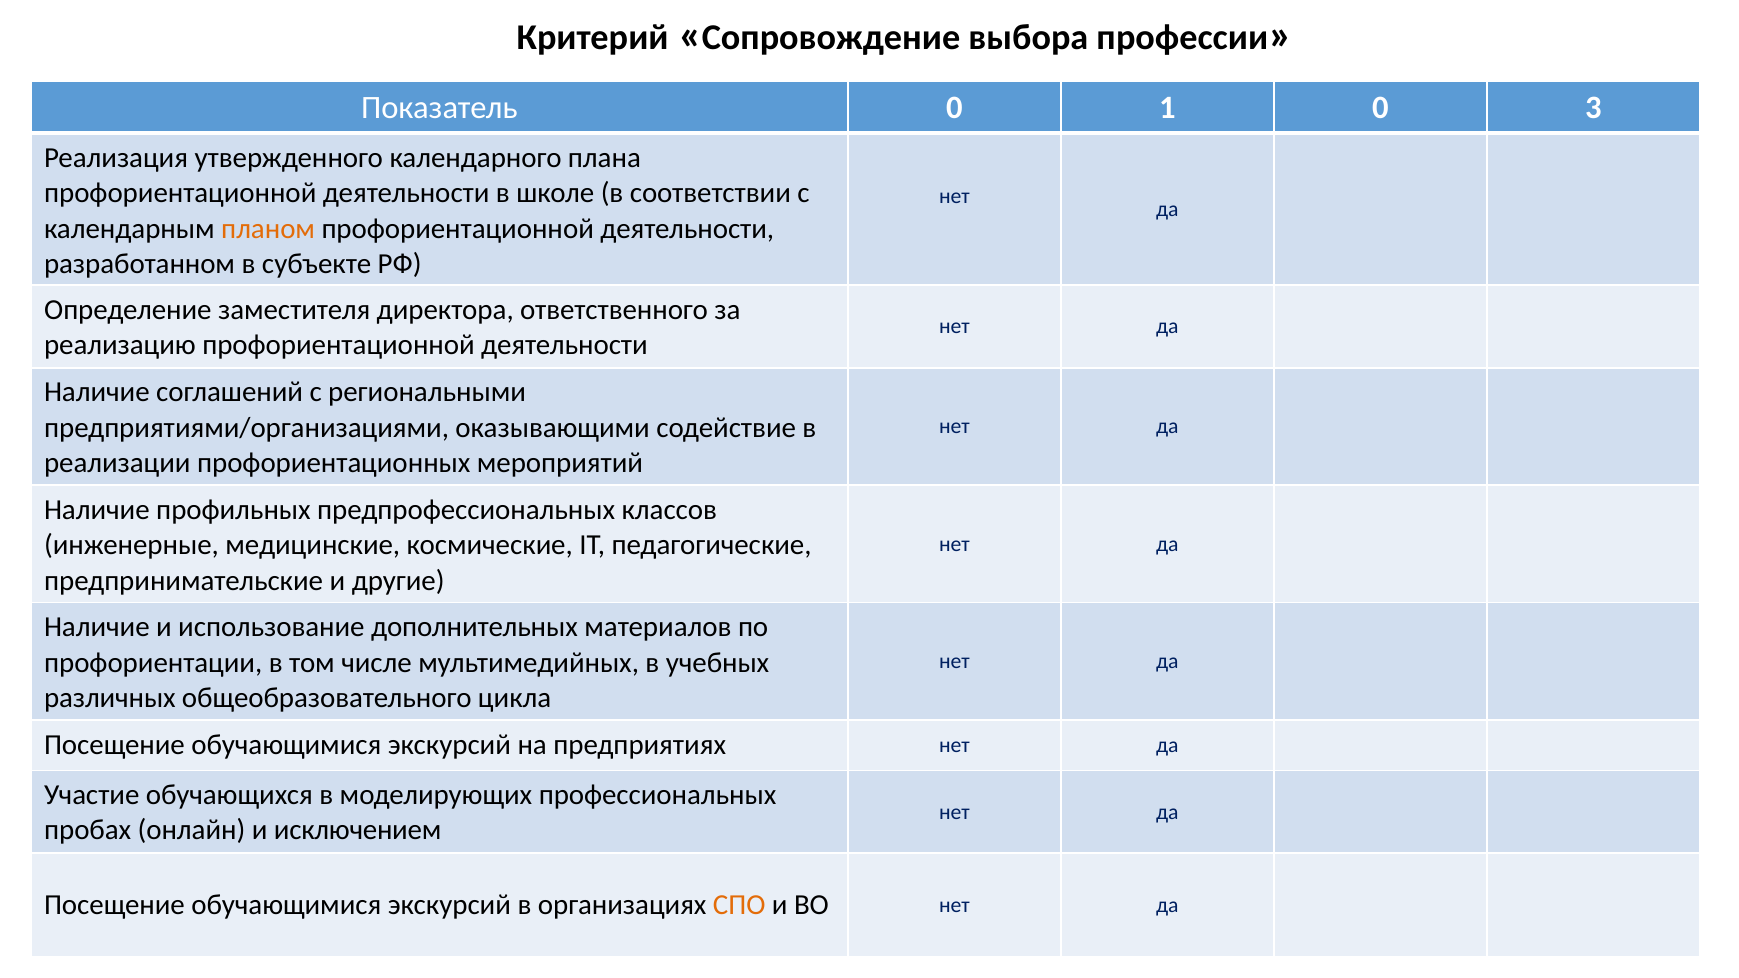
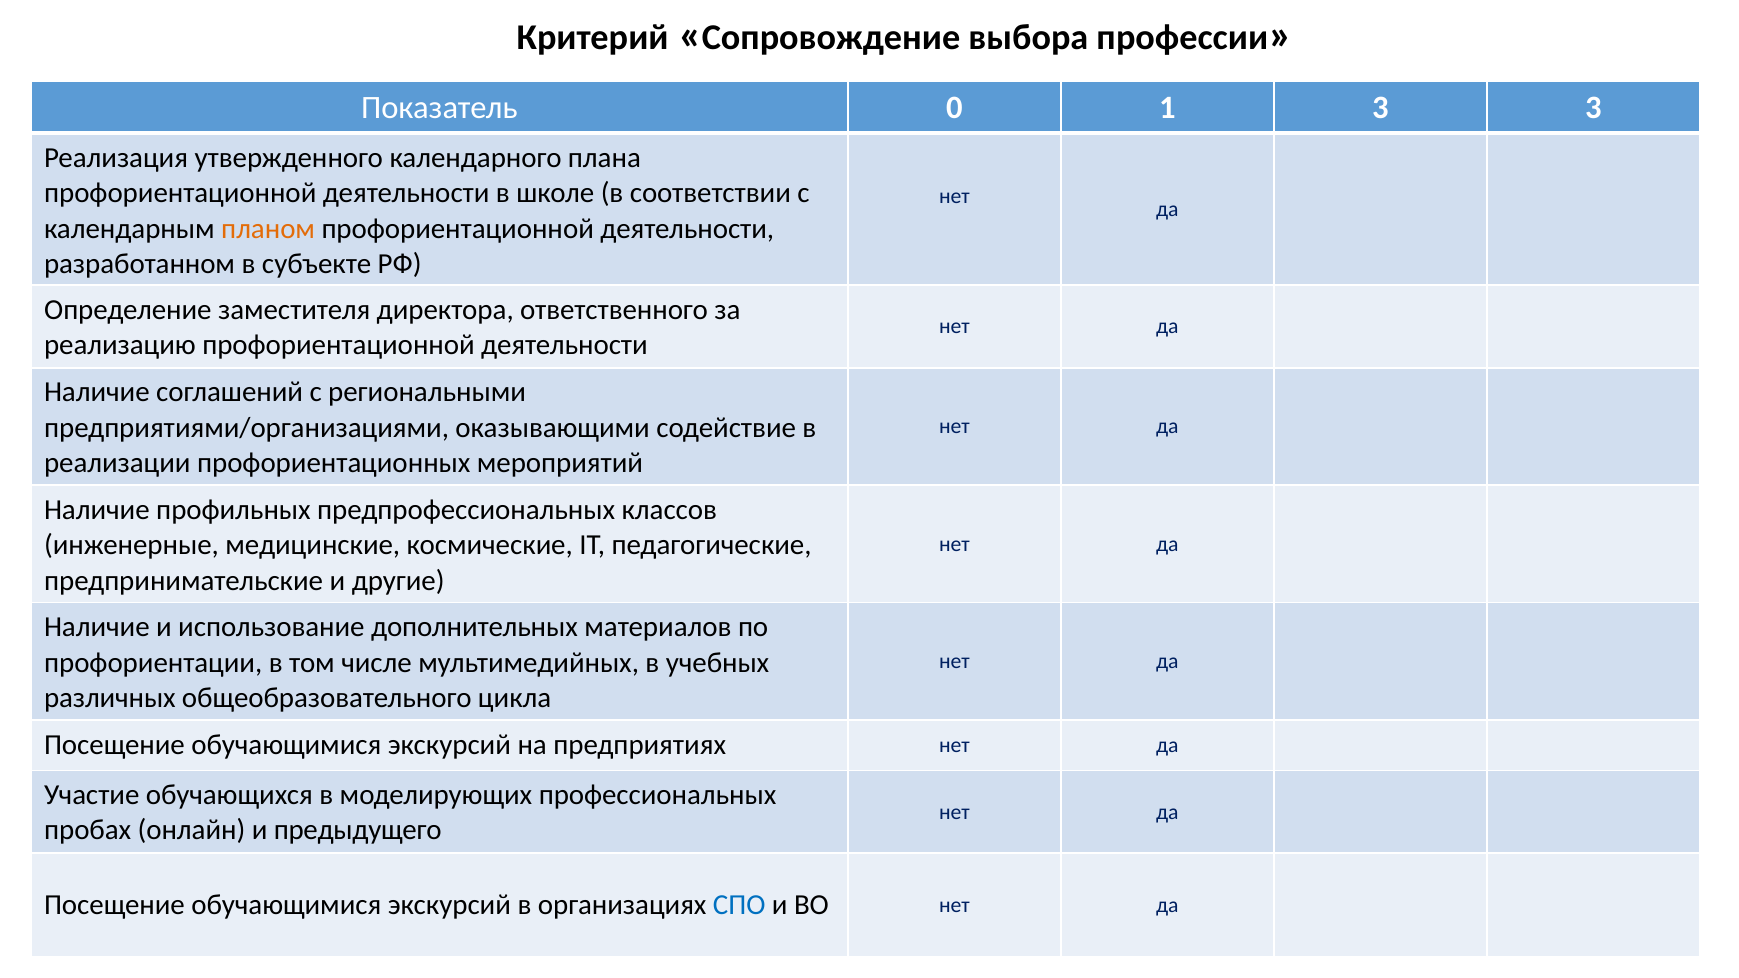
1 0: 0 -> 3
исключением: исключением -> предыдущего
СПО colour: orange -> blue
